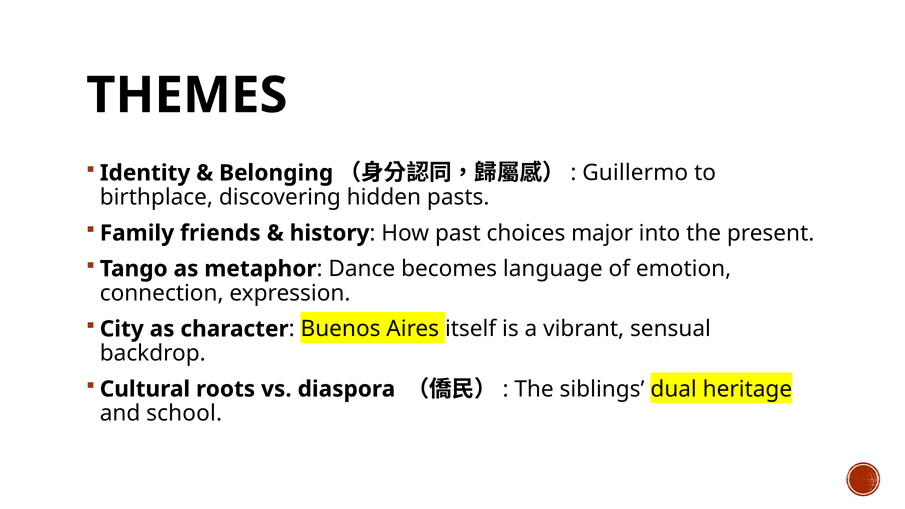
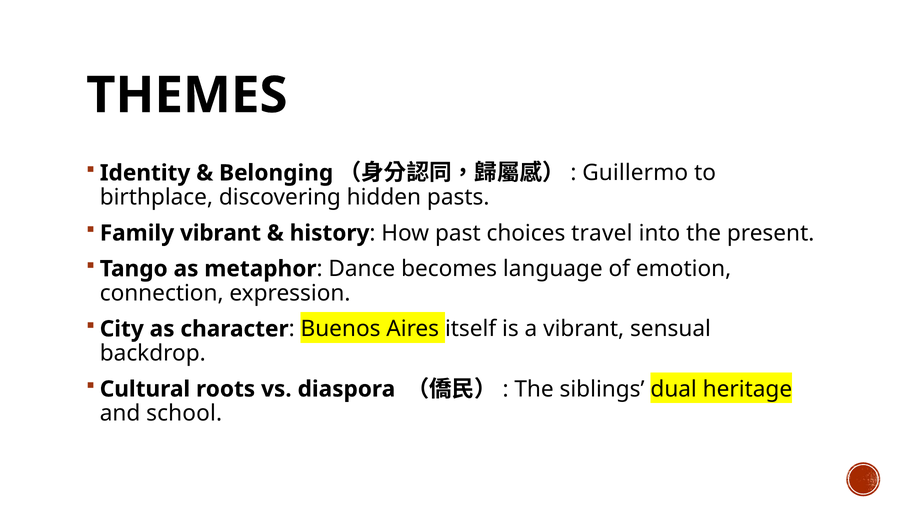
Family friends: friends -> vibrant
major: major -> travel
